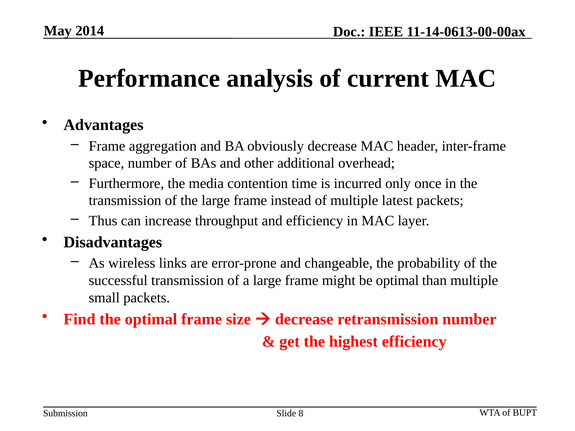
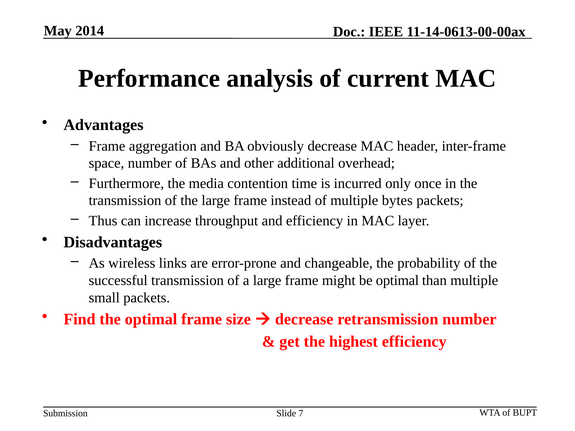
latest: latest -> bytes
8: 8 -> 7
